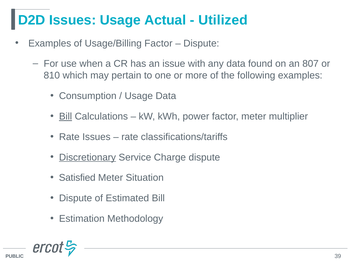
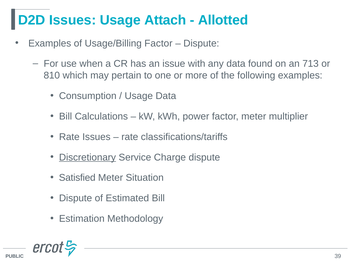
Actual: Actual -> Attach
Utilized: Utilized -> Allotted
807: 807 -> 713
Bill at (66, 117) underline: present -> none
